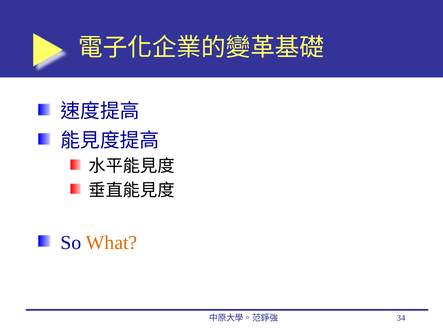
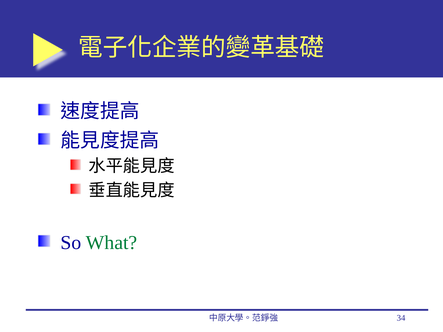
What colour: orange -> green
